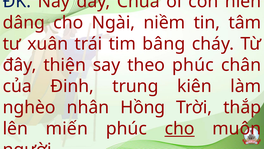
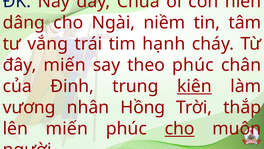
xuân: xuân -> vắng
bâng: bâng -> hạnh
đây thiện: thiện -> miến
kiên underline: none -> present
nghèo: nghèo -> vương
